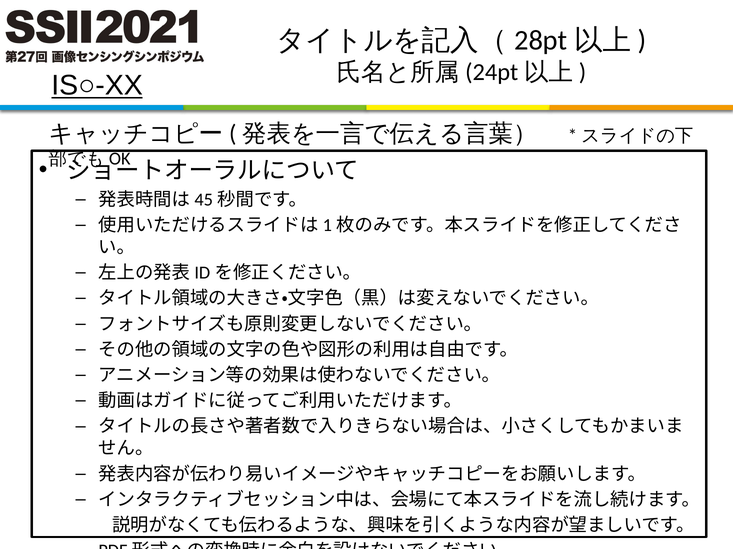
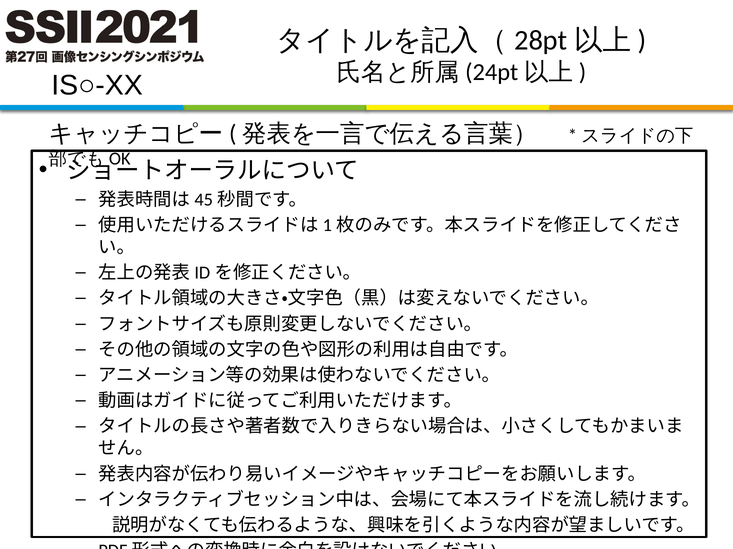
IS○-XX underline: present -> none
